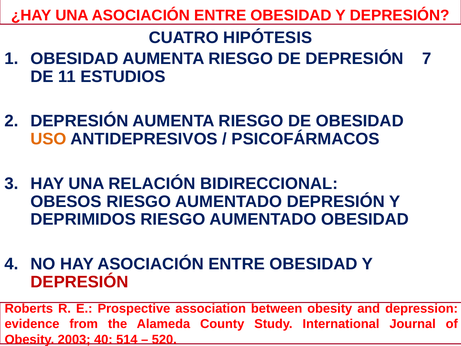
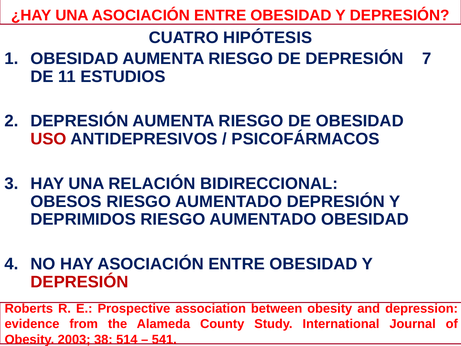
USO colour: orange -> red
40: 40 -> 38
520: 520 -> 541
